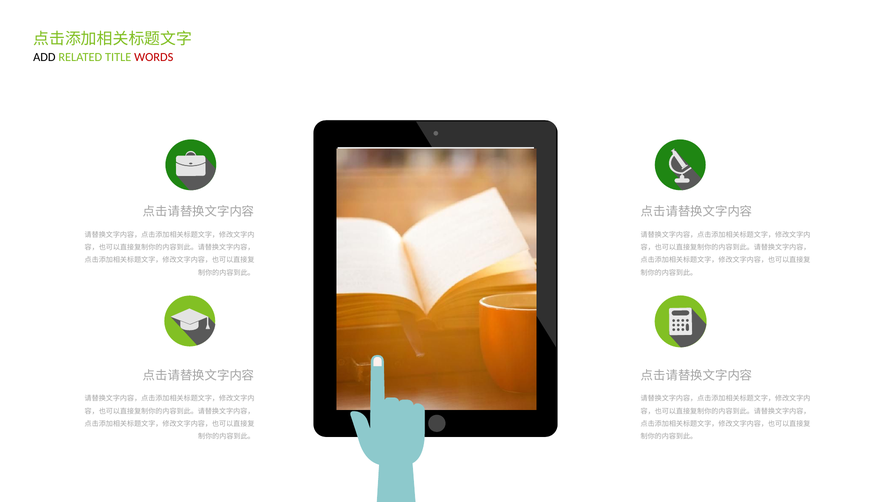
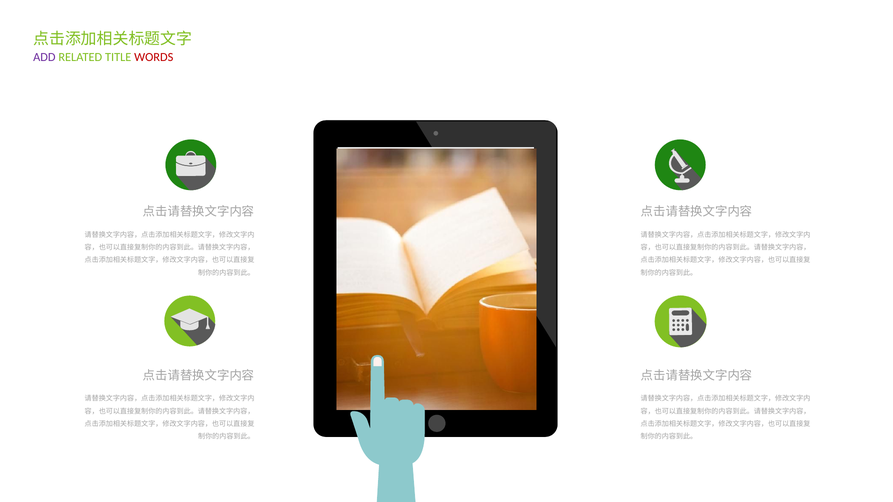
ADD colour: black -> purple
